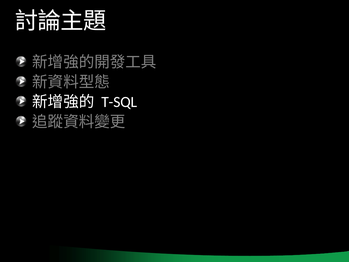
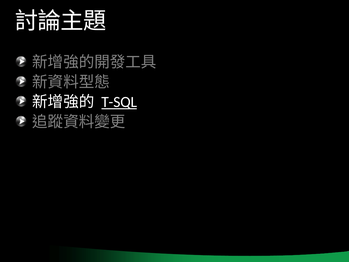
T-SQL underline: none -> present
